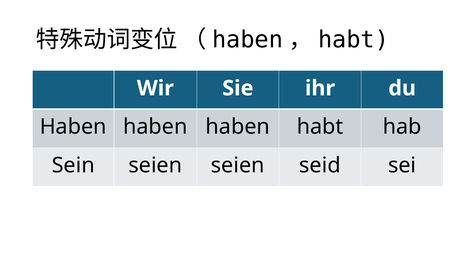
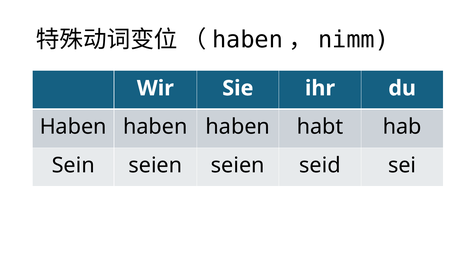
habt at (354, 40): habt -> nimm
